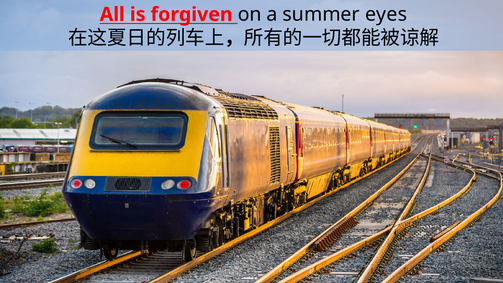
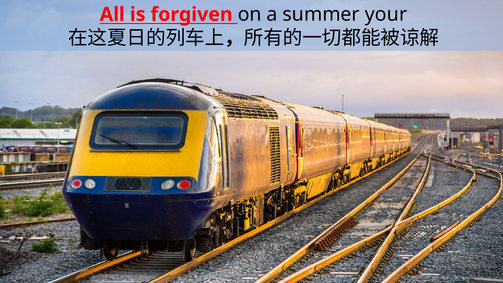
eyes: eyes -> your
